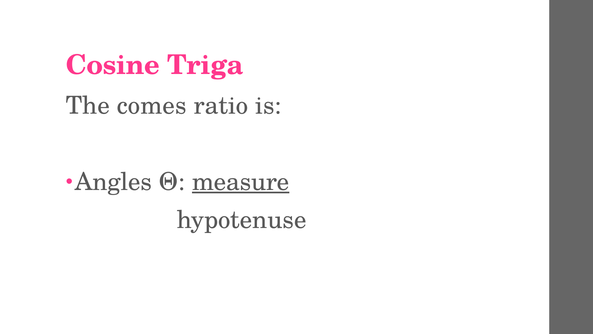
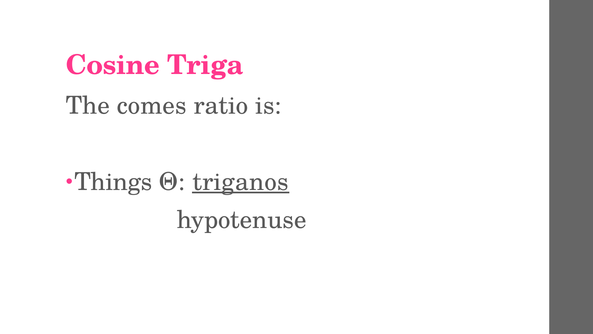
Angles: Angles -> Things
measure: measure -> triganos
